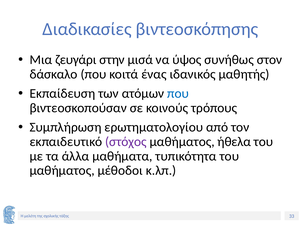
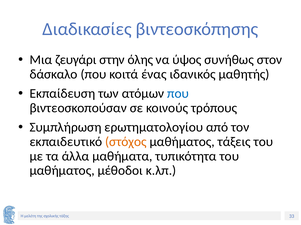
μισά: μισά -> όλης
στόχος colour: purple -> orange
ήθελα: ήθελα -> τάξεις
